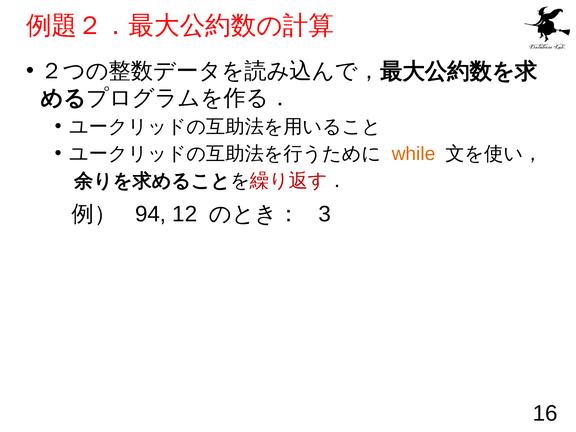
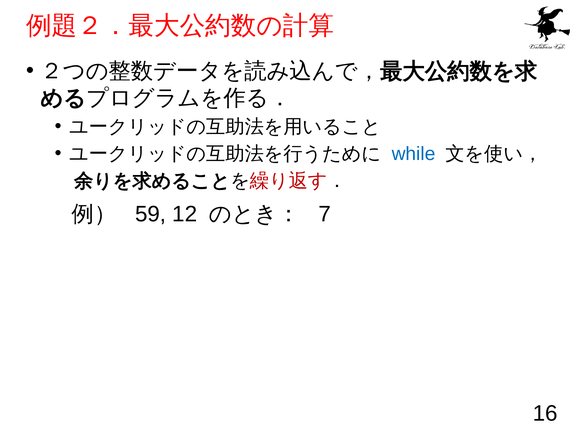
while colour: orange -> blue
94: 94 -> 59
3: 3 -> 7
